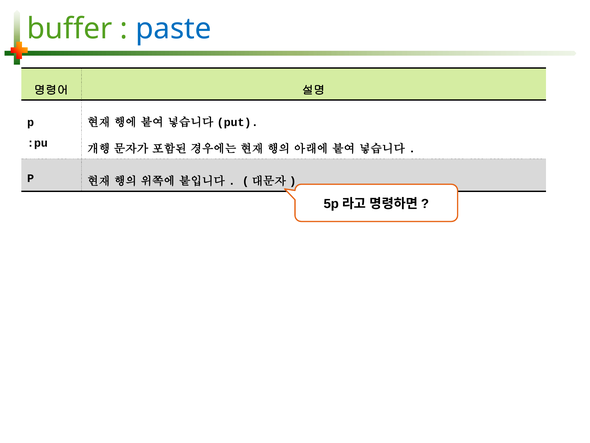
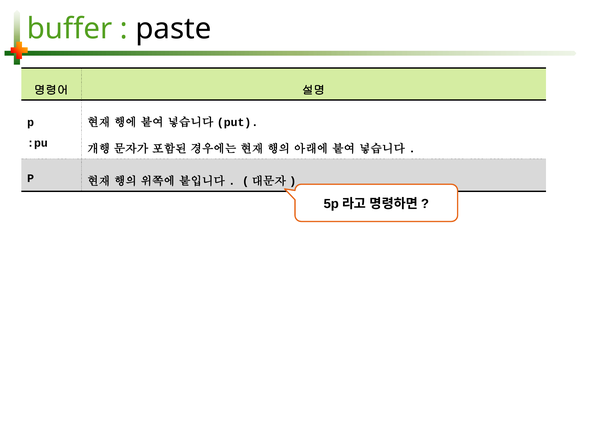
paste colour: blue -> black
